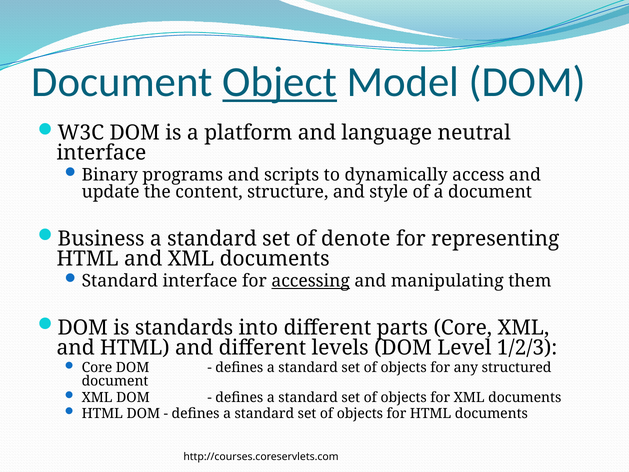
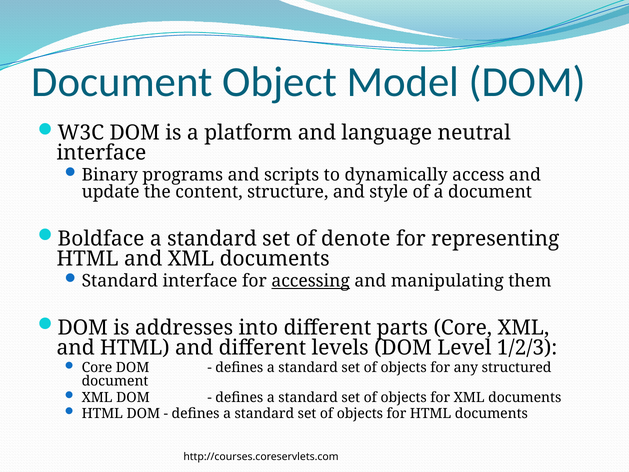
Object underline: present -> none
Business: Business -> Boldface
standards: standards -> addresses
